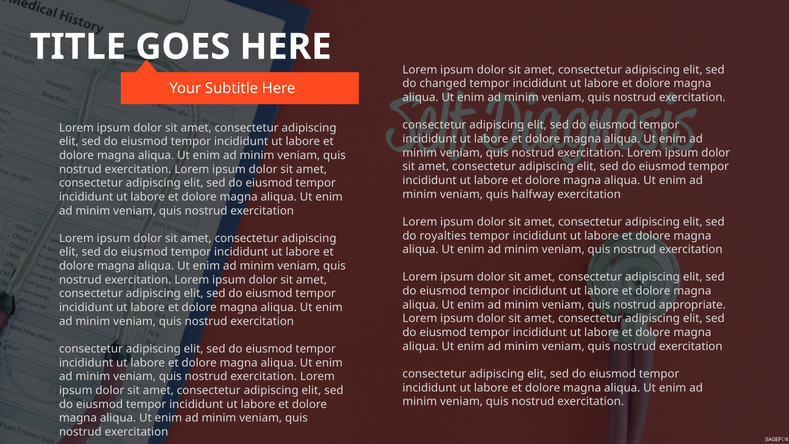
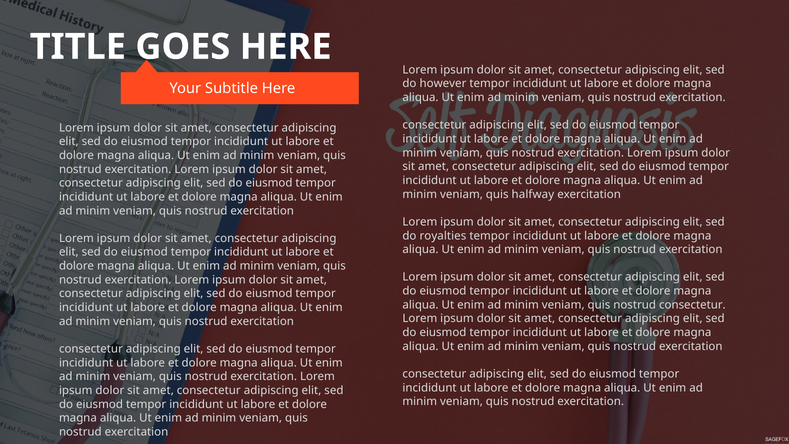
changed: changed -> however
nostrud appropriate: appropriate -> consectetur
